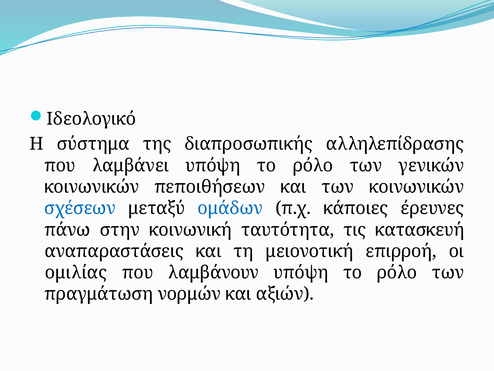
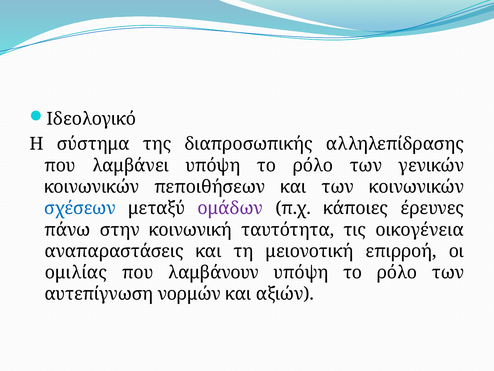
ομάδων colour: blue -> purple
κατασκευή: κατασκευή -> οικογένεια
πραγμάτωση: πραγμάτωση -> αυτεπίγνωση
